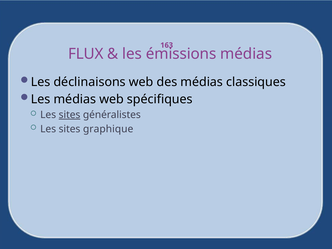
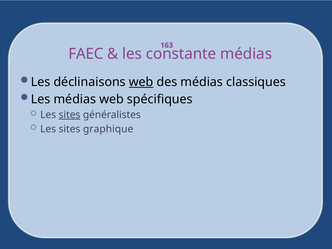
FLUX: FLUX -> FAEC
émissions: émissions -> constante
web at (141, 82) underline: none -> present
